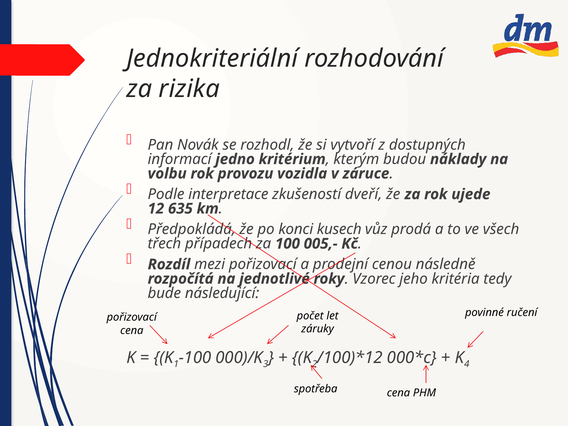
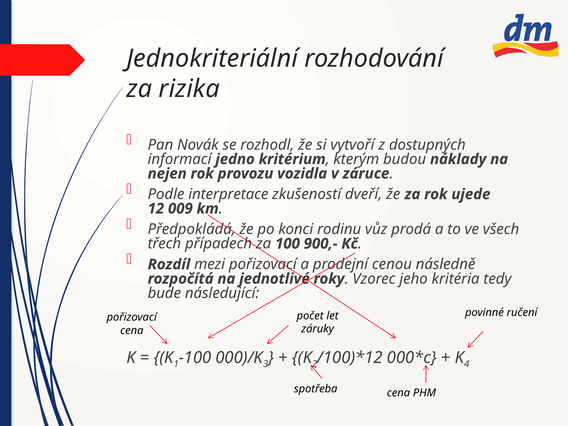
volbu: volbu -> nejen
635: 635 -> 009
kusech: kusech -> rodinu
005,-: 005,- -> 900,-
